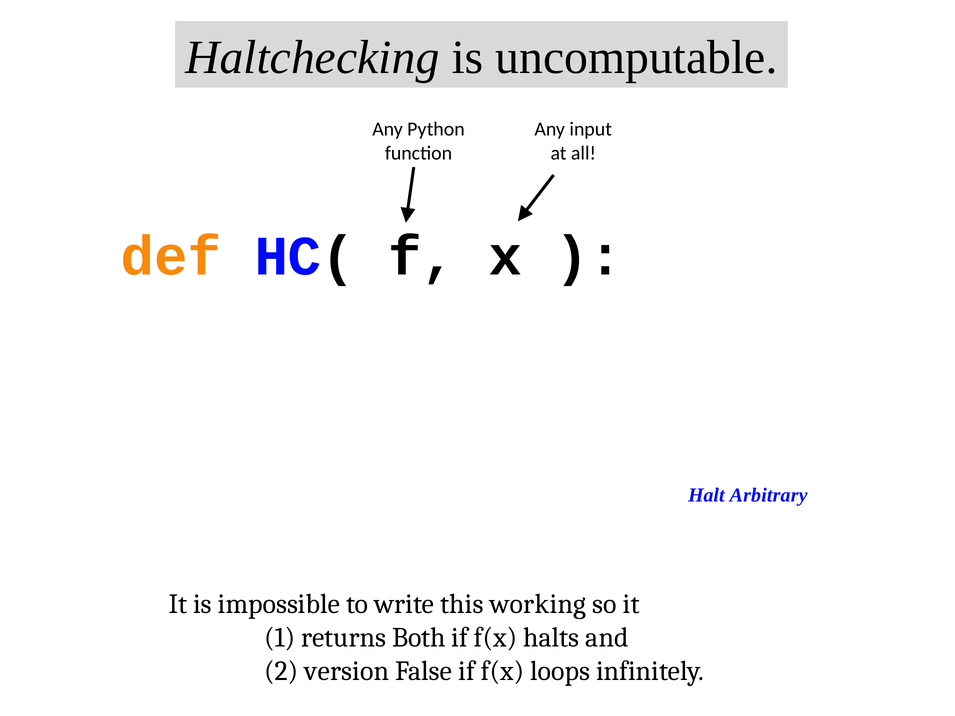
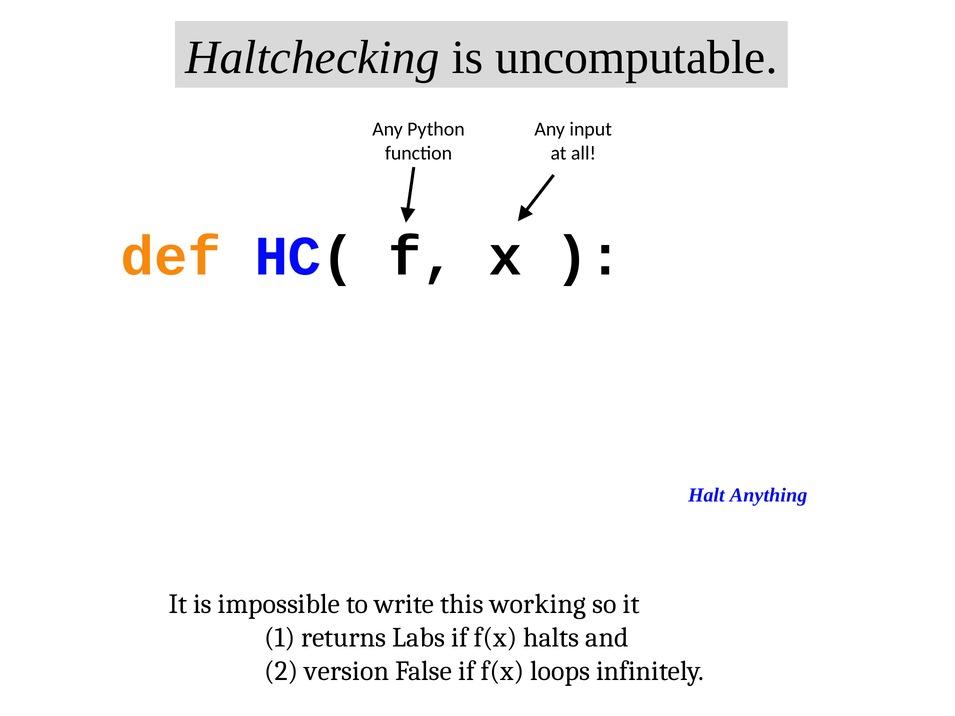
Arbitrary: Arbitrary -> Anything
Both: Both -> Labs
